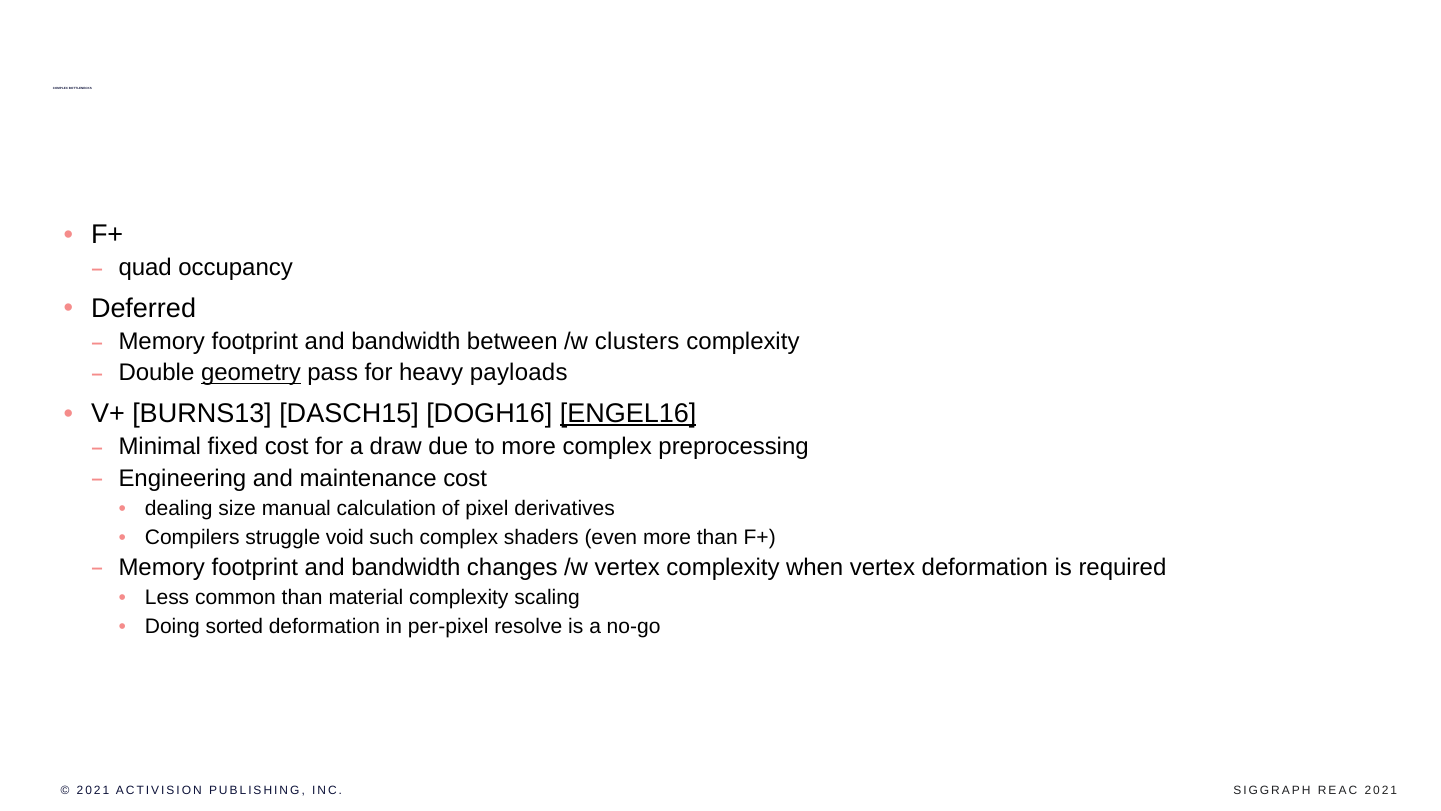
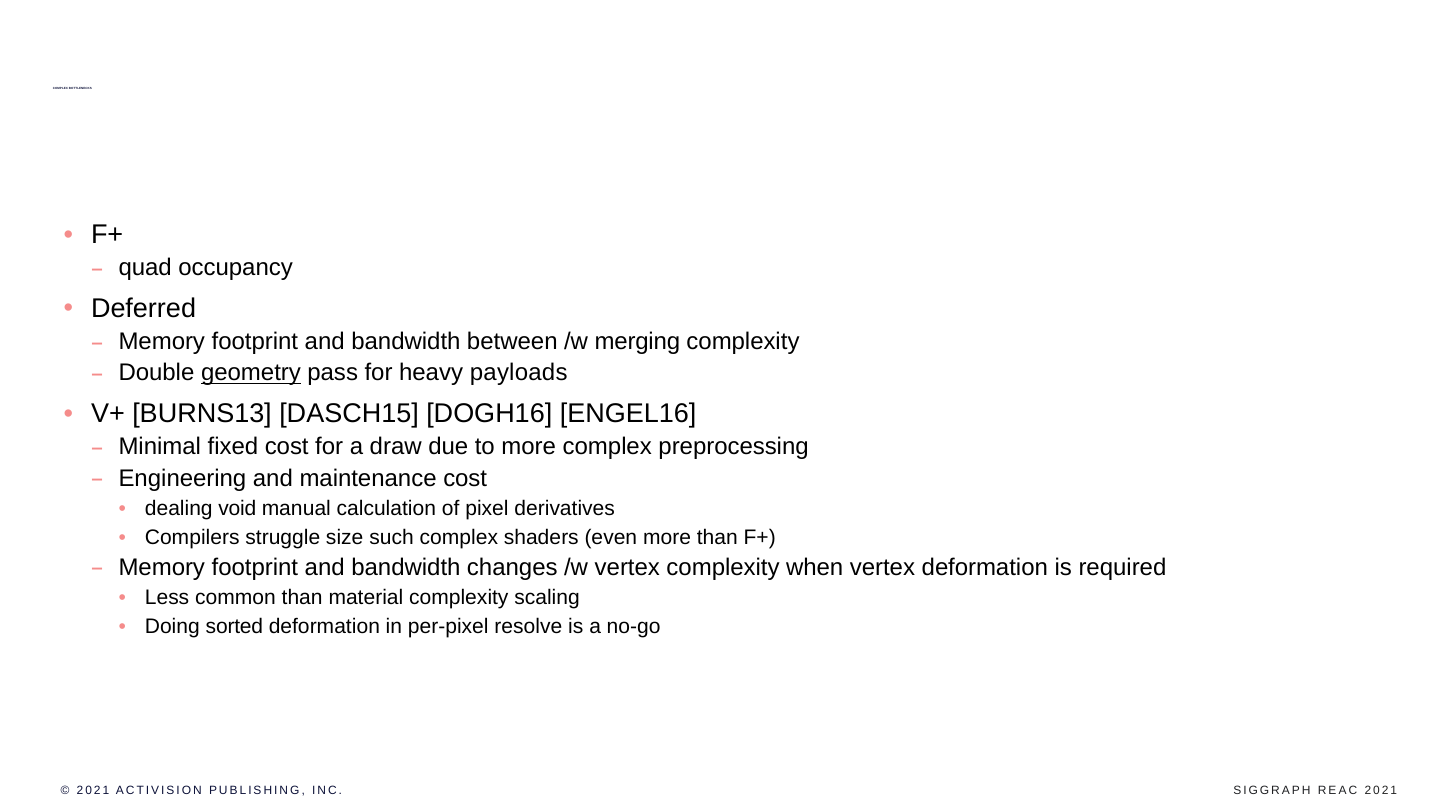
clusters: clusters -> merging
ENGEL16 underline: present -> none
size: size -> void
void: void -> size
